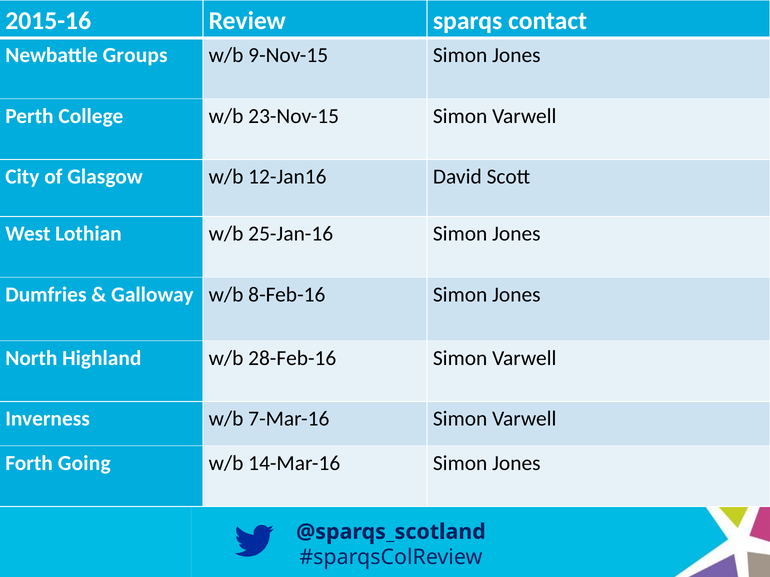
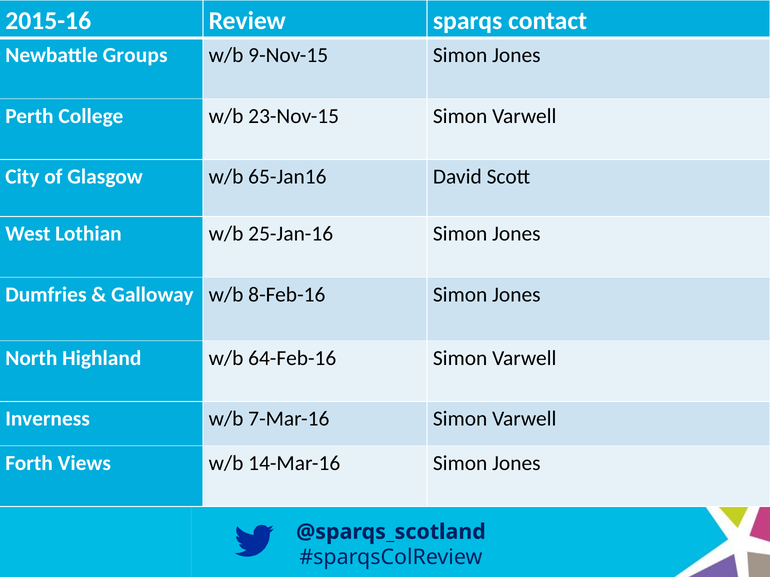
12-Jan16: 12-Jan16 -> 65-Jan16
28-Feb-16: 28-Feb-16 -> 64-Feb-16
Going: Going -> Views
